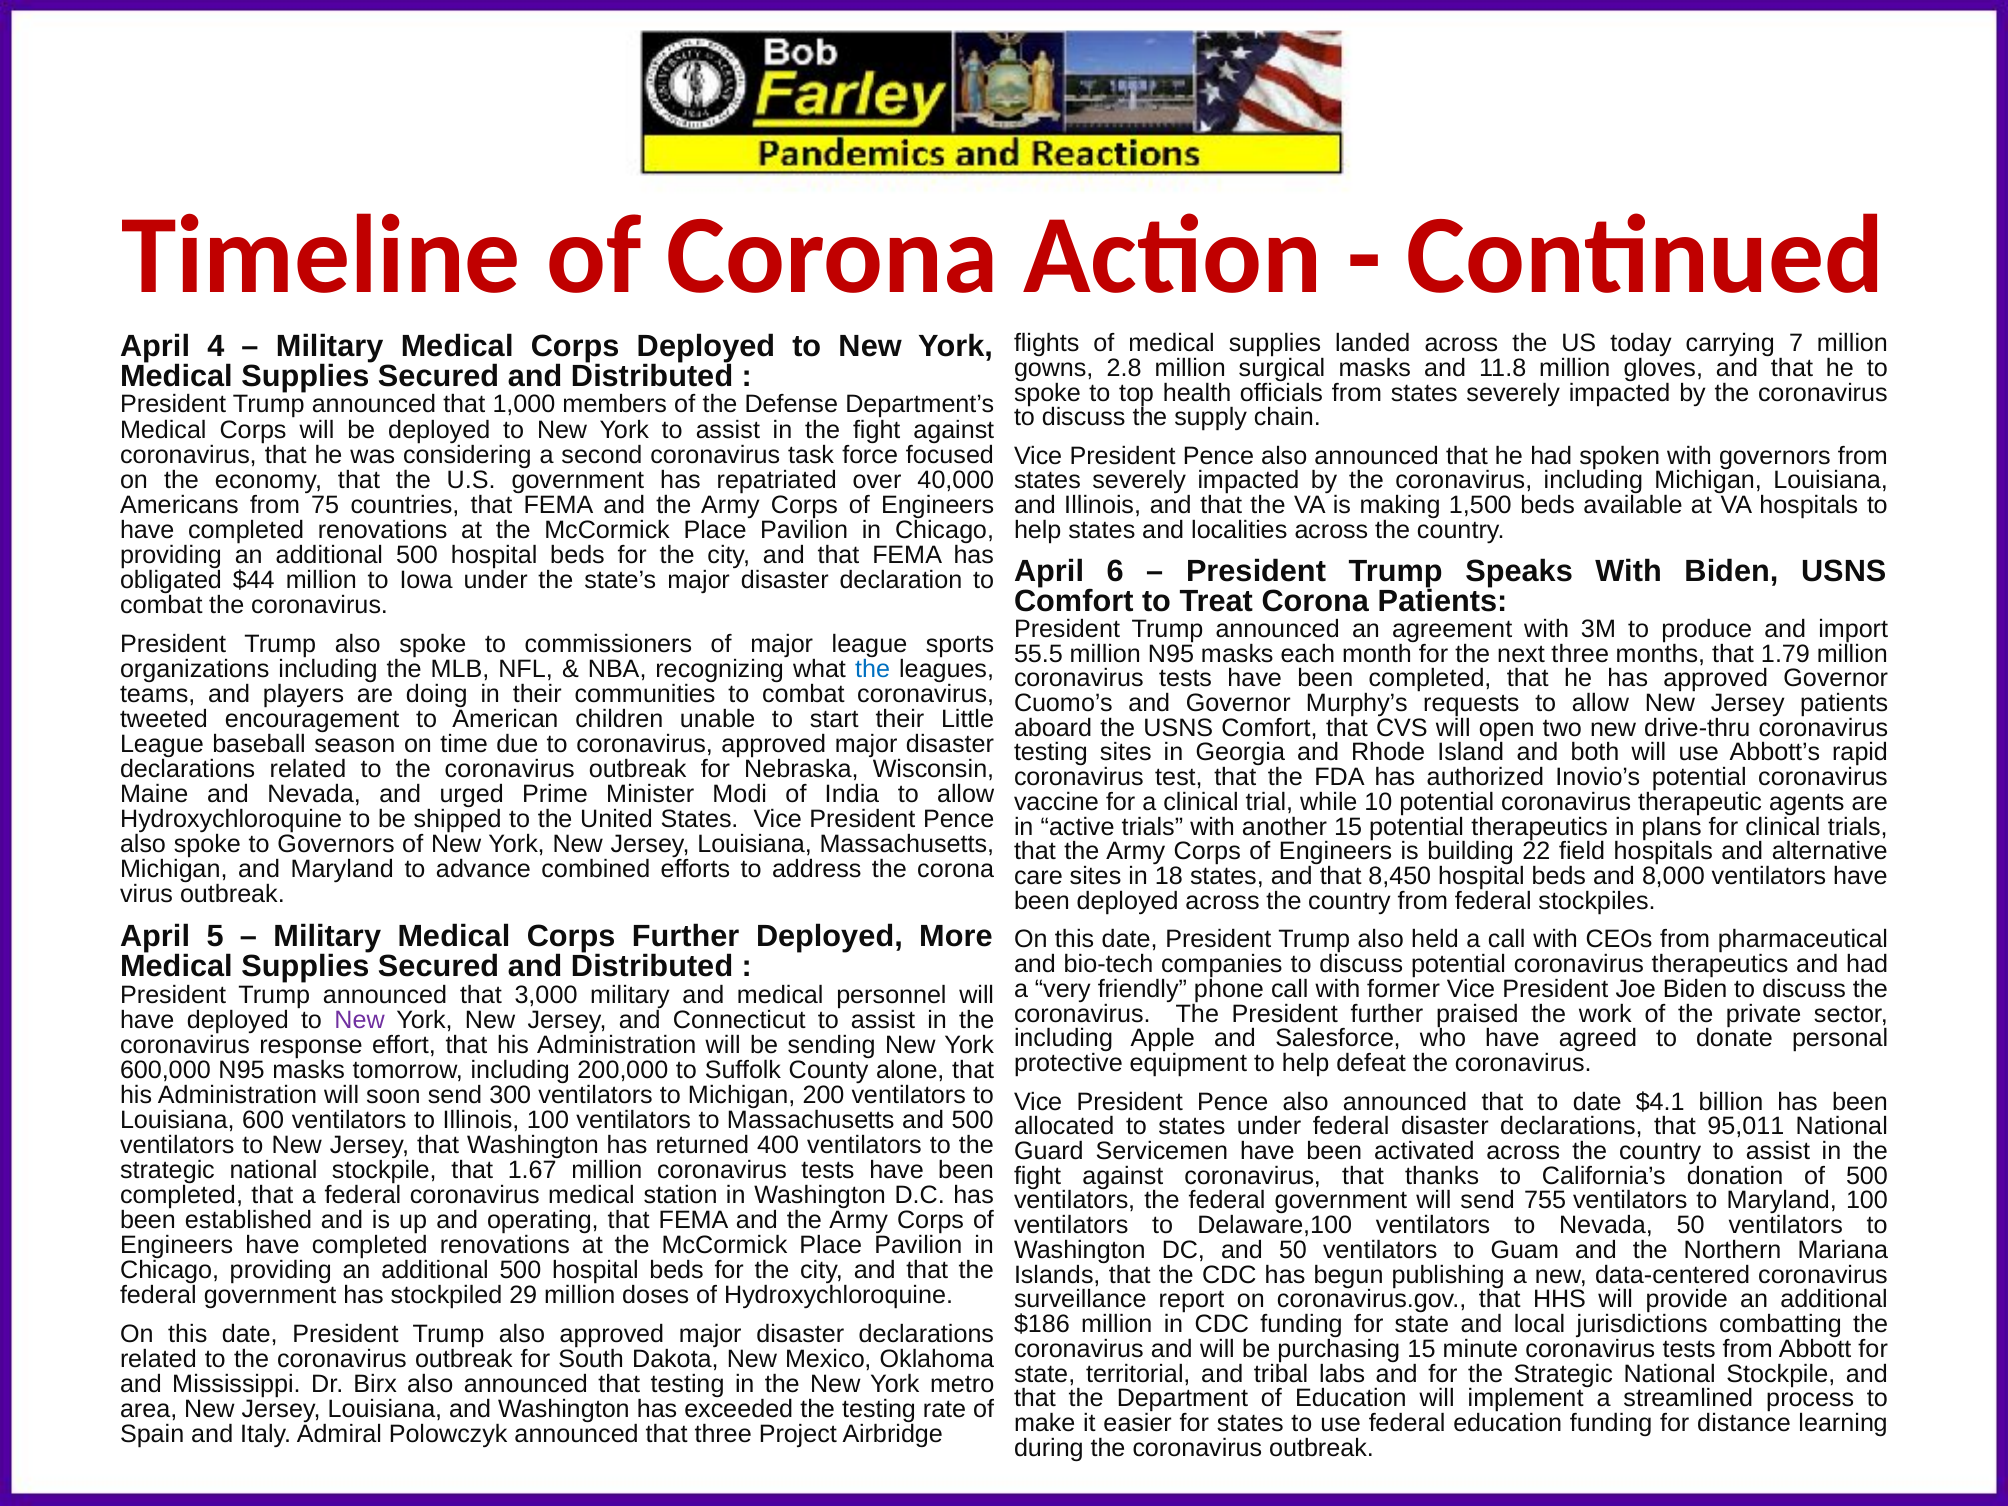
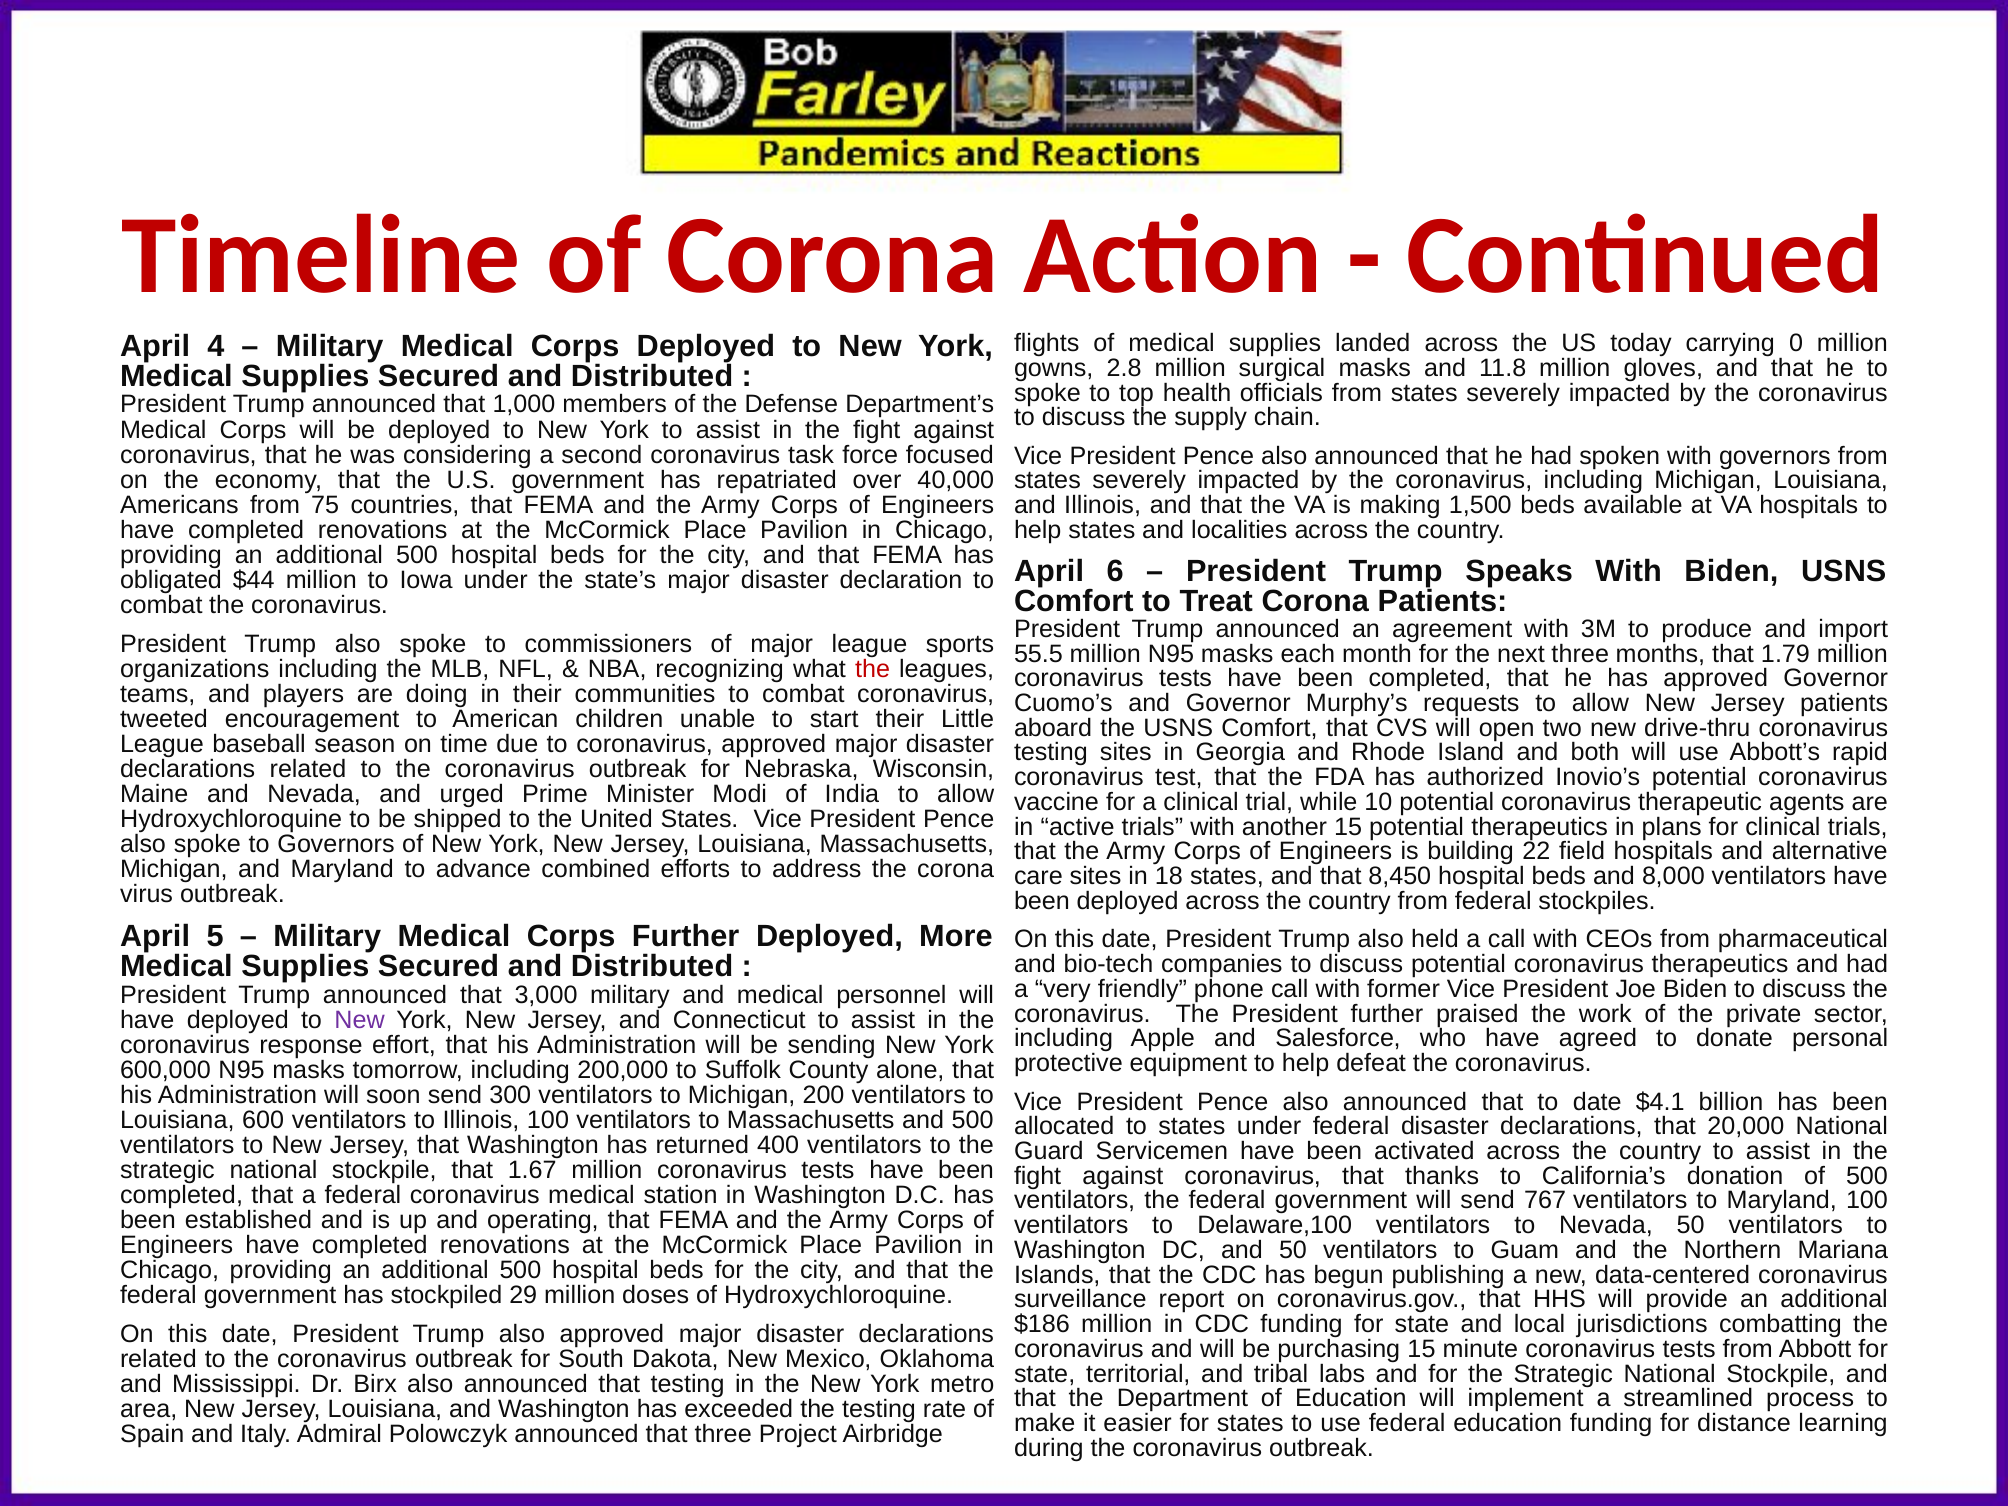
7: 7 -> 0
the at (873, 669) colour: blue -> red
95,011: 95,011 -> 20,000
755: 755 -> 767
